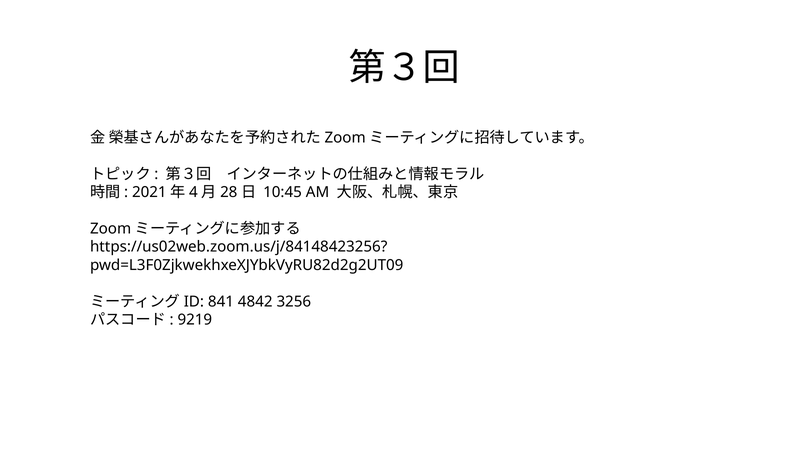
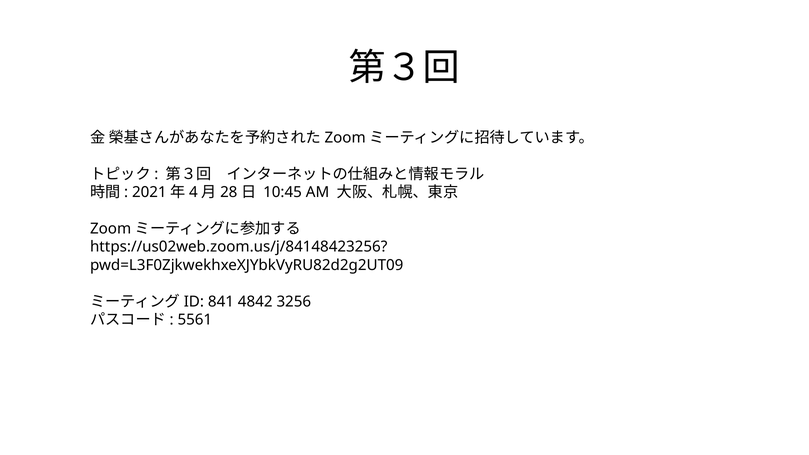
9219: 9219 -> 5561
